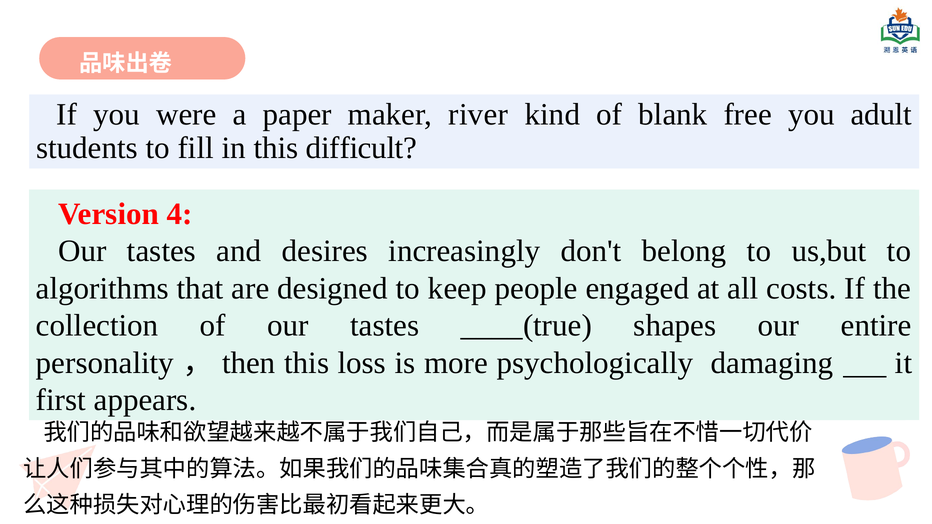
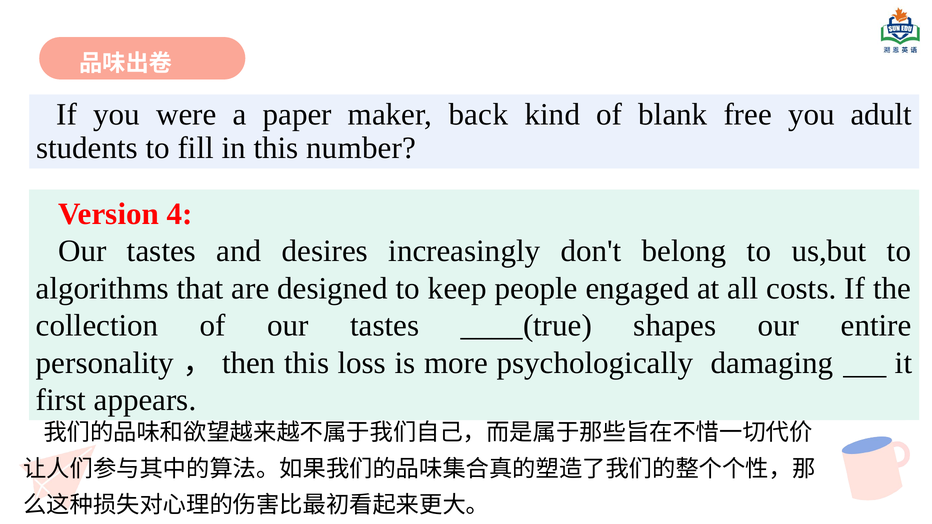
river: river -> back
difficult: difficult -> number
